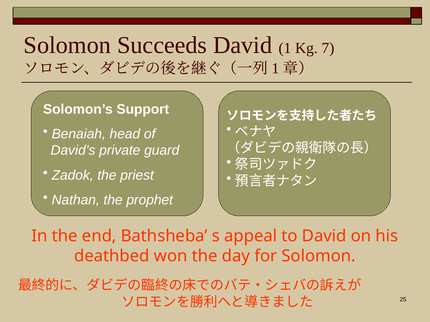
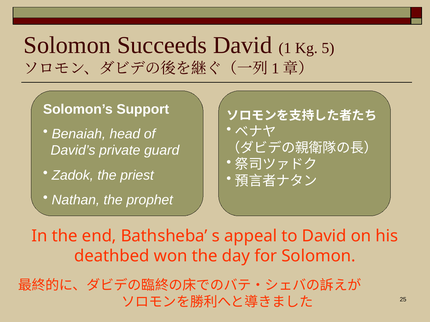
7: 7 -> 5
